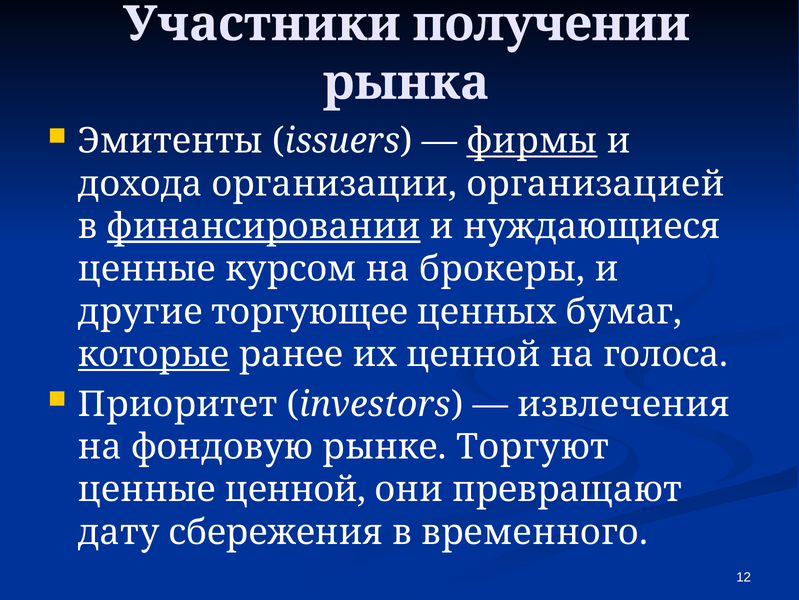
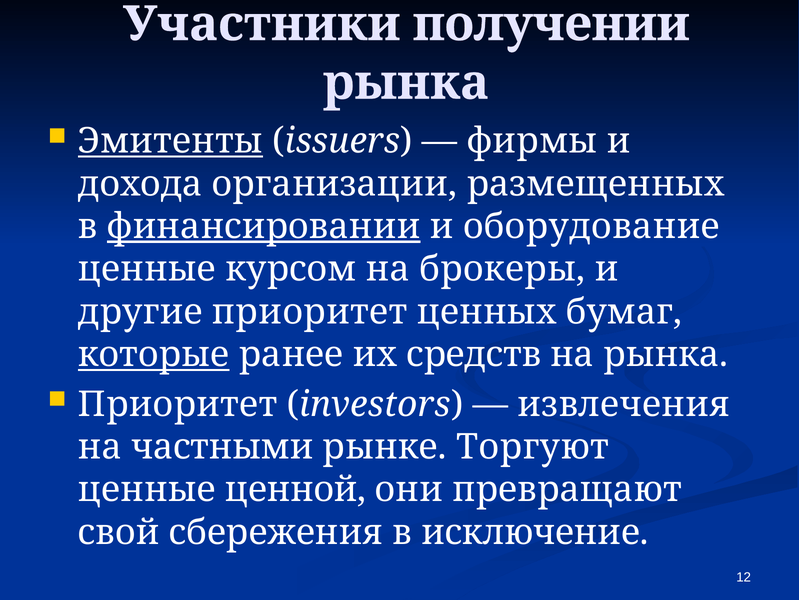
Эмитенты underline: none -> present
фирмы underline: present -> none
организацией: организацией -> размещенных
нуждающиеся: нуждающиеся -> оборудование
другие торгующее: торгующее -> приоритет
их ценной: ценной -> средств
на голоса: голоса -> рынка
фондовую: фондовую -> частными
дату: дату -> свой
временного: временного -> исключение
